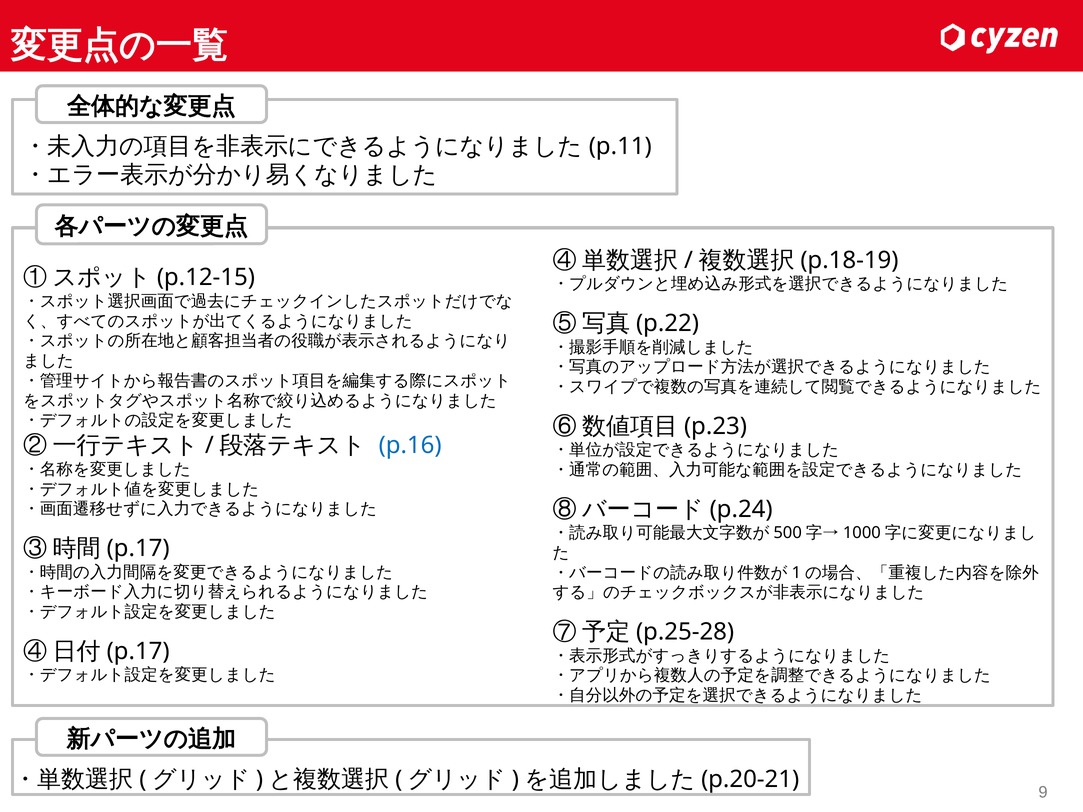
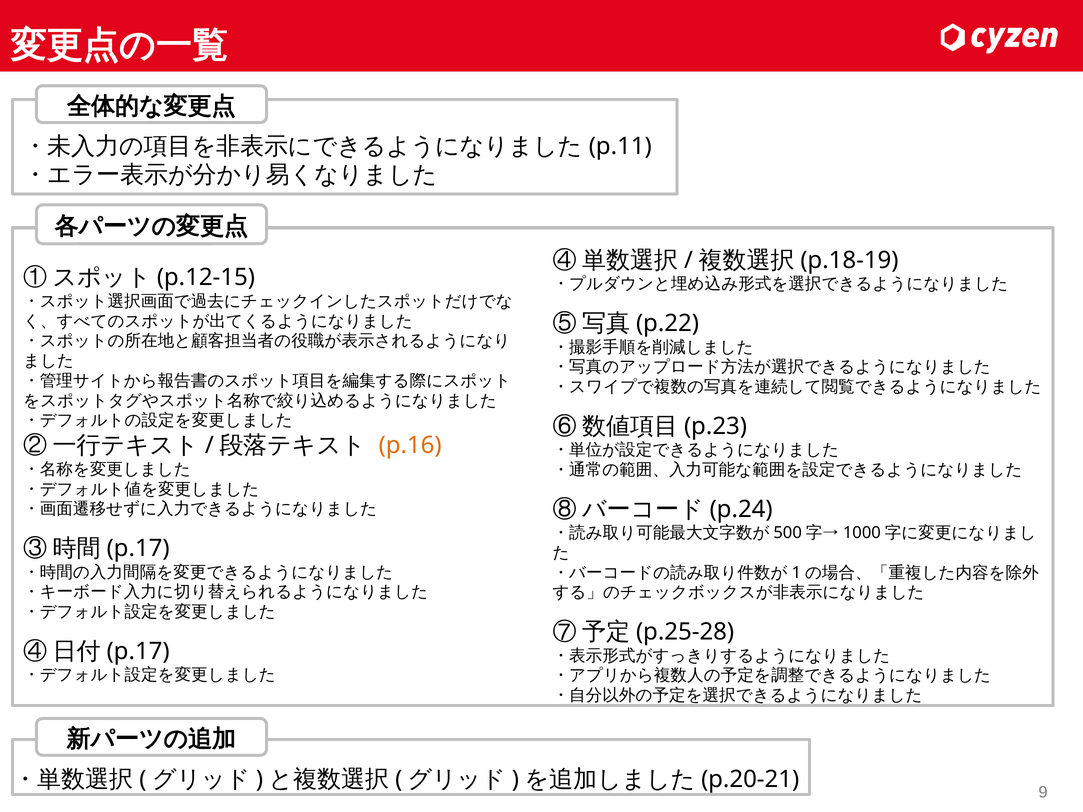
p.16 colour: blue -> orange
